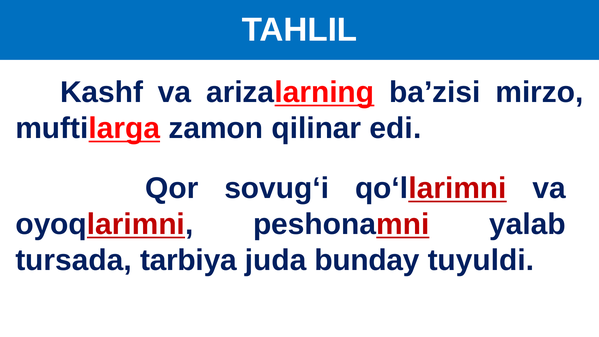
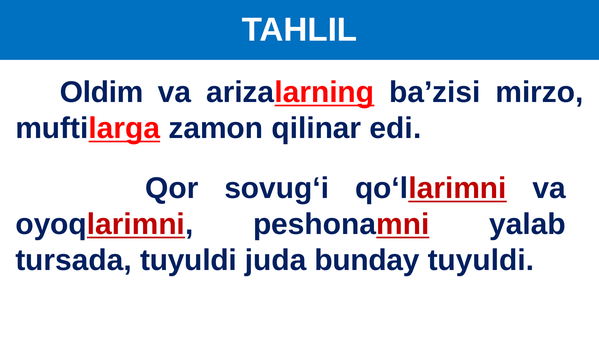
Kashf: Kashf -> Oldim
tursada tarbiya: tarbiya -> tuyuldi
